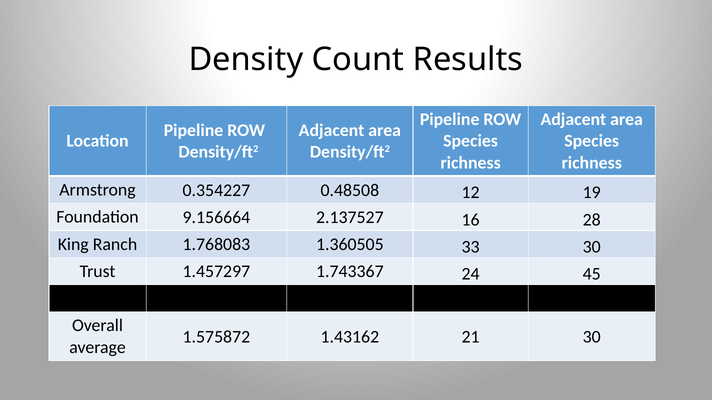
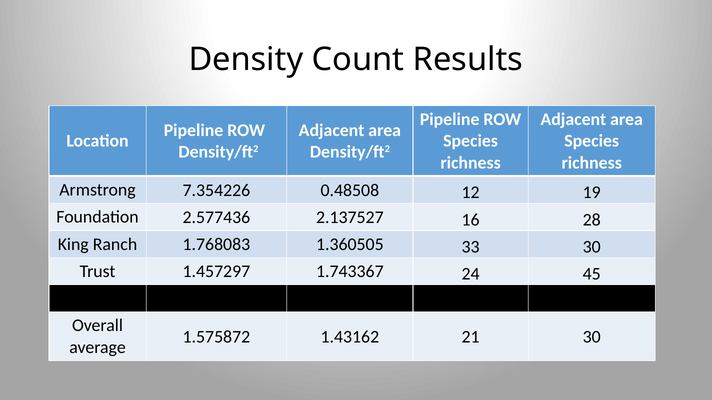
0.354227: 0.354227 -> 7.354226
9.156664: 9.156664 -> 2.577436
